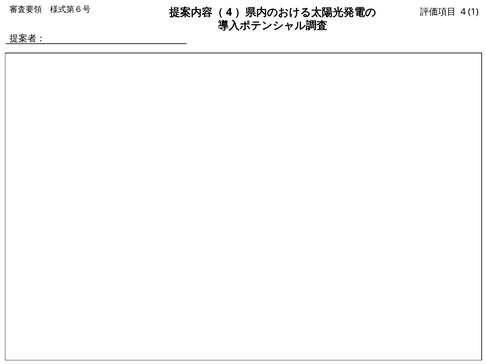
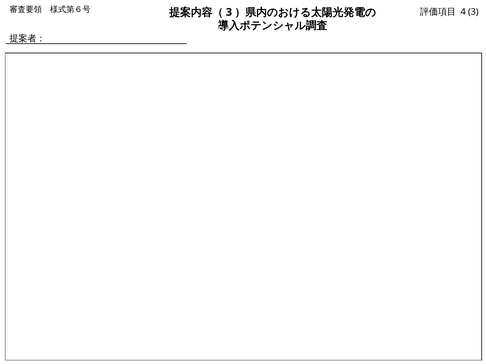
4 at (229, 12): 4 -> 3
4 1: 1 -> 3
